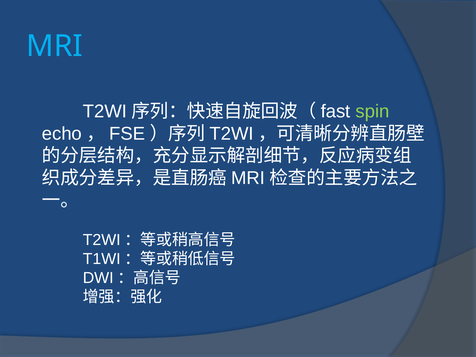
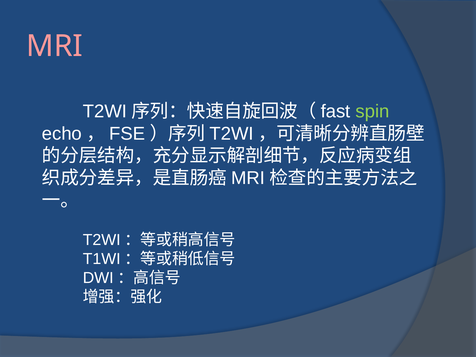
MRI at (55, 46) colour: light blue -> pink
